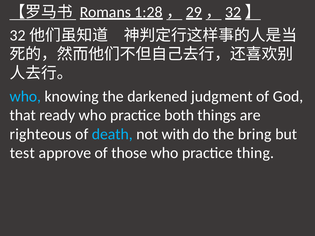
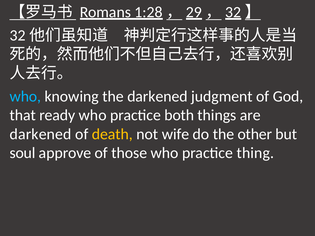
righteous at (41, 134): righteous -> darkened
death colour: light blue -> yellow
with: with -> wife
bring: bring -> other
test: test -> soul
